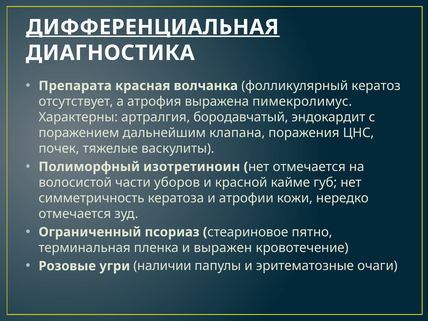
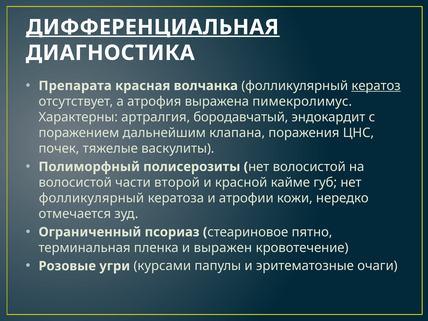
кератоз underline: none -> present
изотретиноин: изотретиноин -> полисерозиты
нет отмечается: отмечается -> волосистой
уборов: уборов -> второй
симметричность at (92, 198): симметричность -> фолликулярный
наличии: наличии -> курсами
